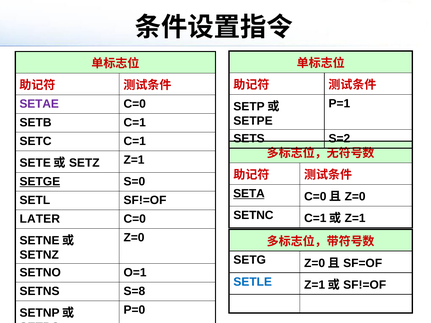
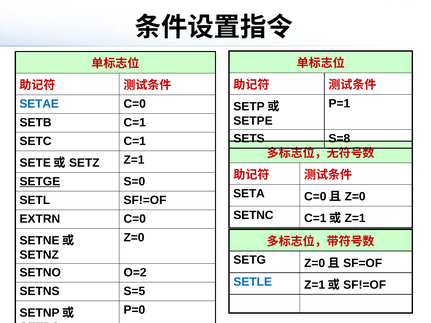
SETAE colour: purple -> blue
S=2: S=2 -> S=8
SETA underline: present -> none
LATER: LATER -> EXTRN
SETNO O=1: O=1 -> O=2
S=8: S=8 -> S=5
